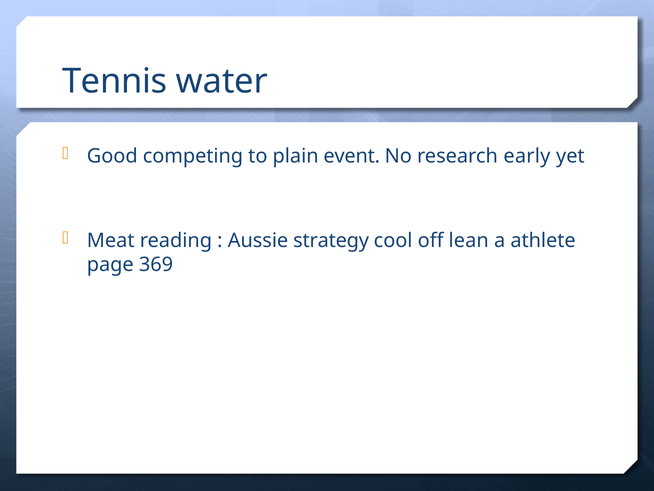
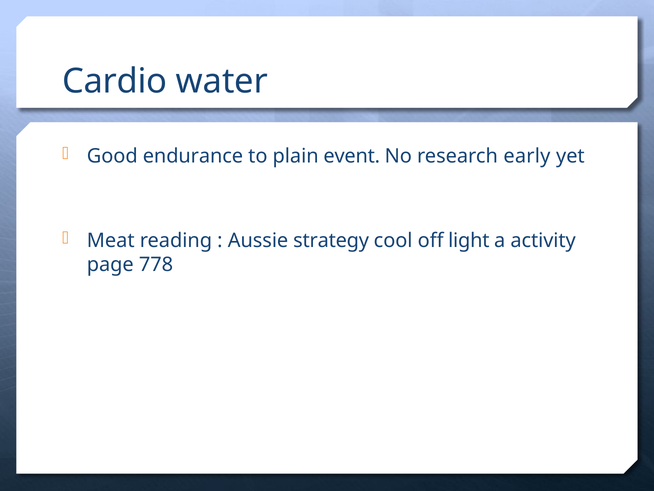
Tennis: Tennis -> Cardio
competing: competing -> endurance
lean: lean -> light
athlete: athlete -> activity
369: 369 -> 778
